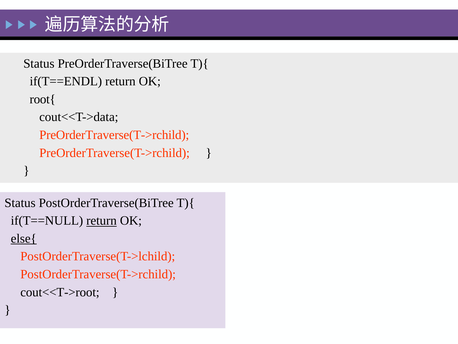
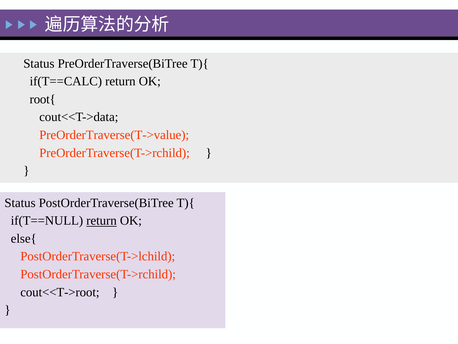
if(T==ENDL: if(T==ENDL -> if(T==CALC
PreOrderTraverse(T->rchild at (114, 135): PreOrderTraverse(T->rchild -> PreOrderTraverse(T->value
else{ underline: present -> none
